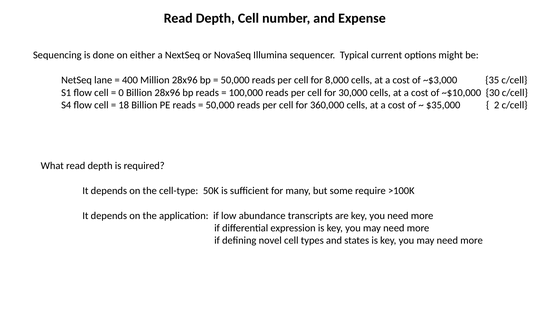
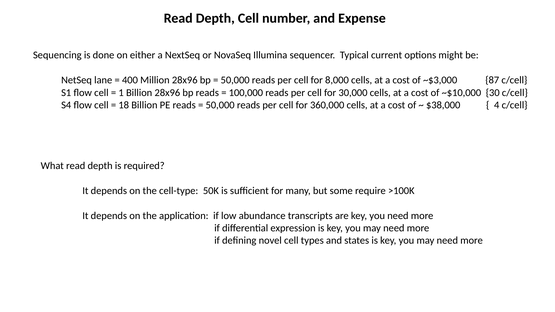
35: 35 -> 87
0: 0 -> 1
$35,000: $35,000 -> $38,000
2: 2 -> 4
